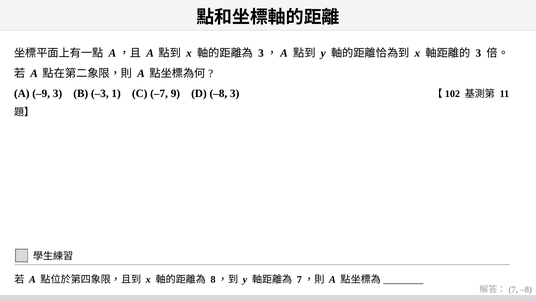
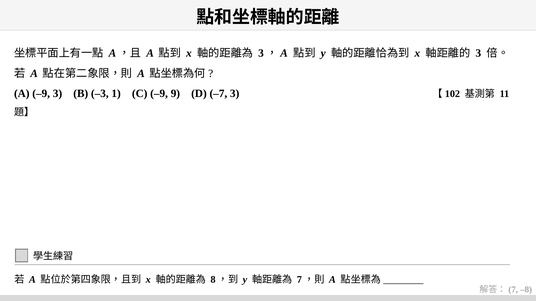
C –7: –7 -> –9
D –8: –8 -> –7
